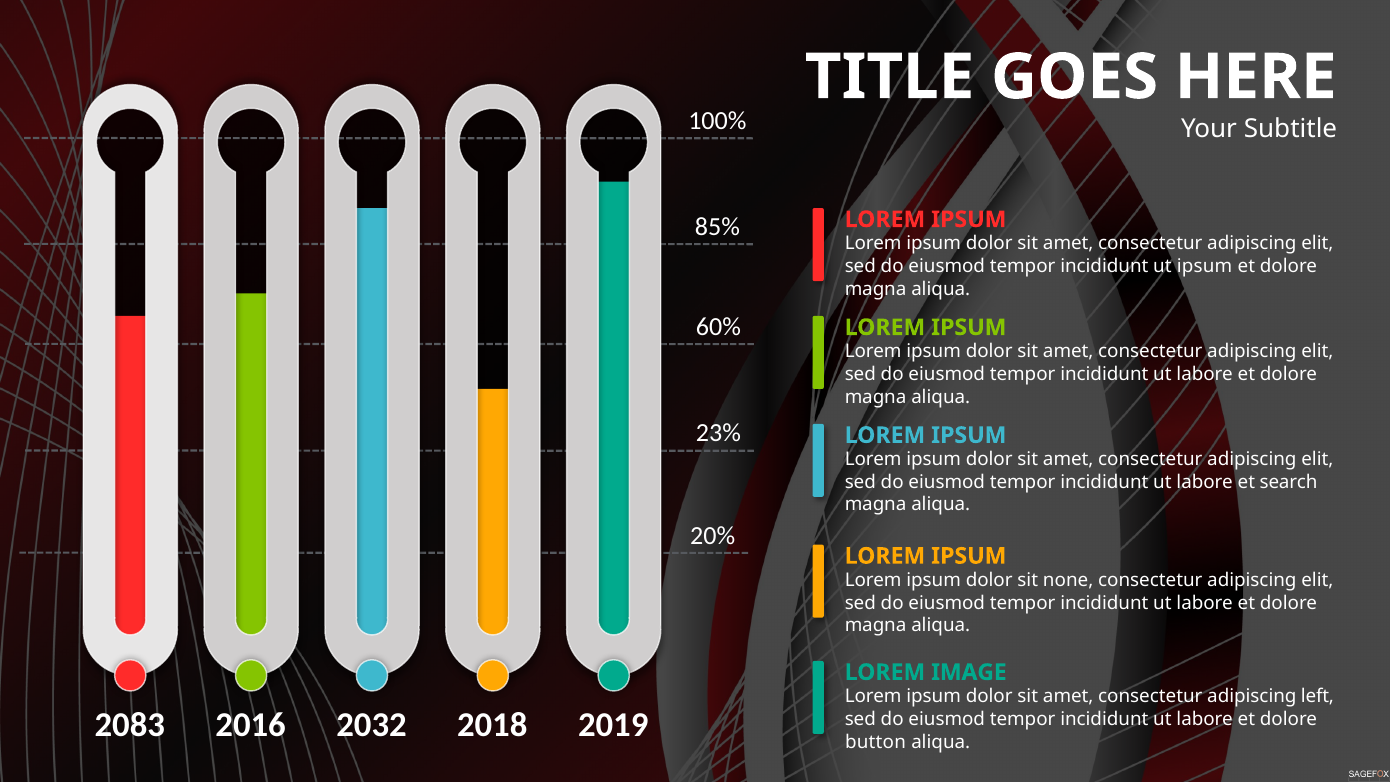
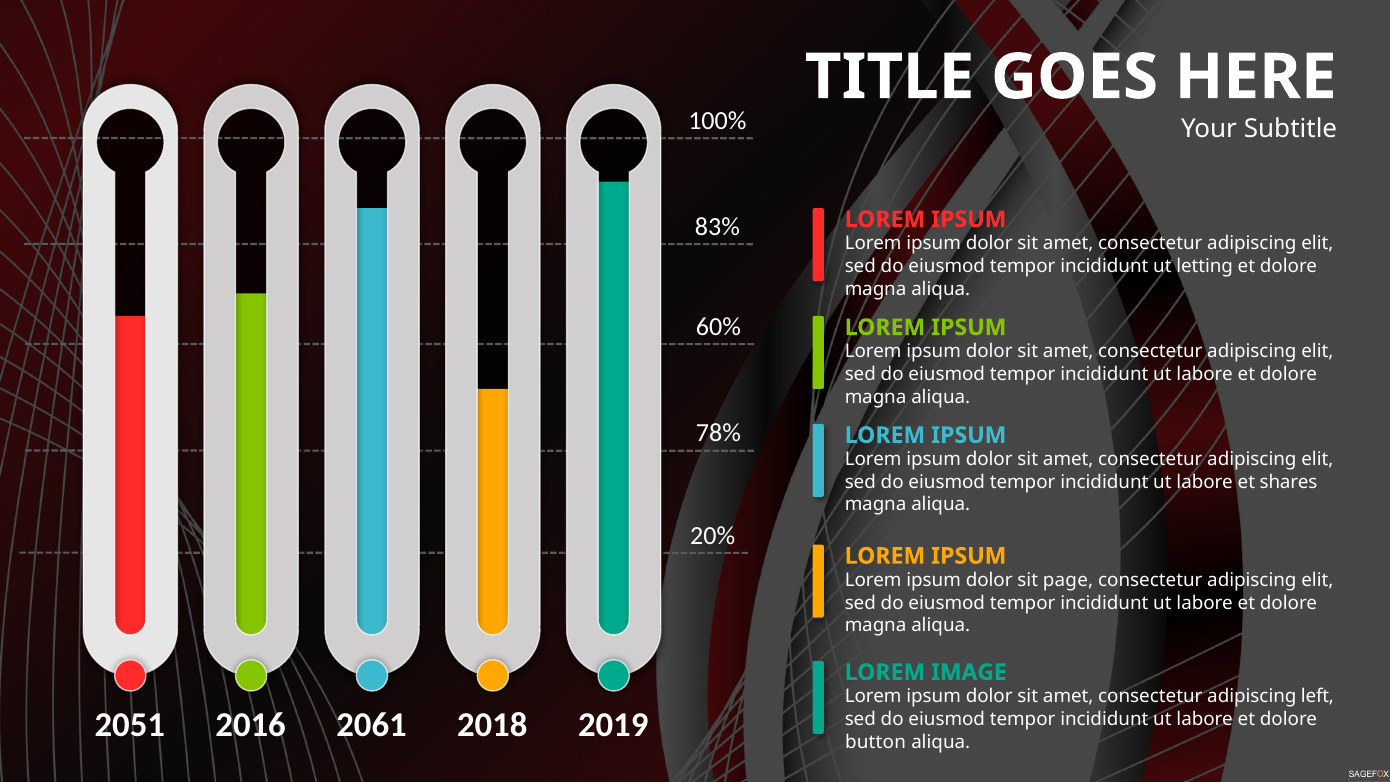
85%: 85% -> 83%
ut ipsum: ipsum -> letting
23%: 23% -> 78%
search: search -> shares
none: none -> page
2083: 2083 -> 2051
2032: 2032 -> 2061
